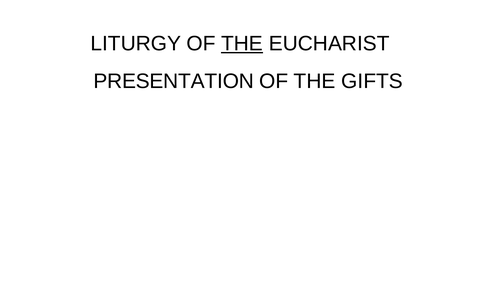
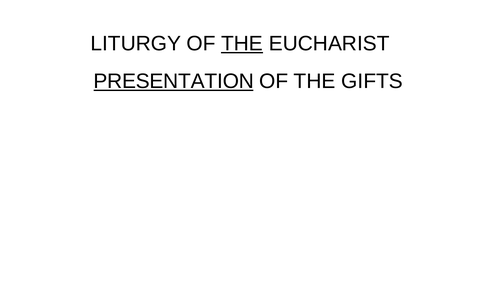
PRESENTATION underline: none -> present
